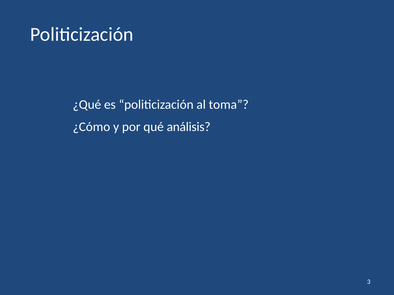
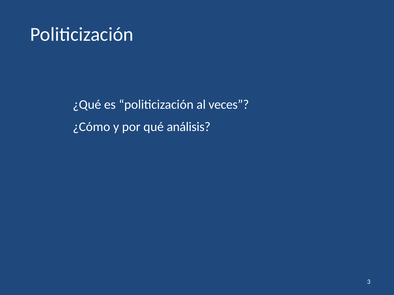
toma: toma -> veces
